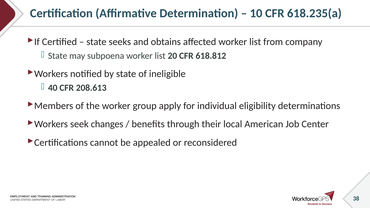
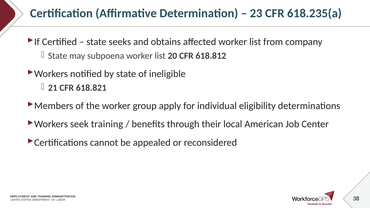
10: 10 -> 23
40: 40 -> 21
208.613: 208.613 -> 618.821
changes: changes -> training
